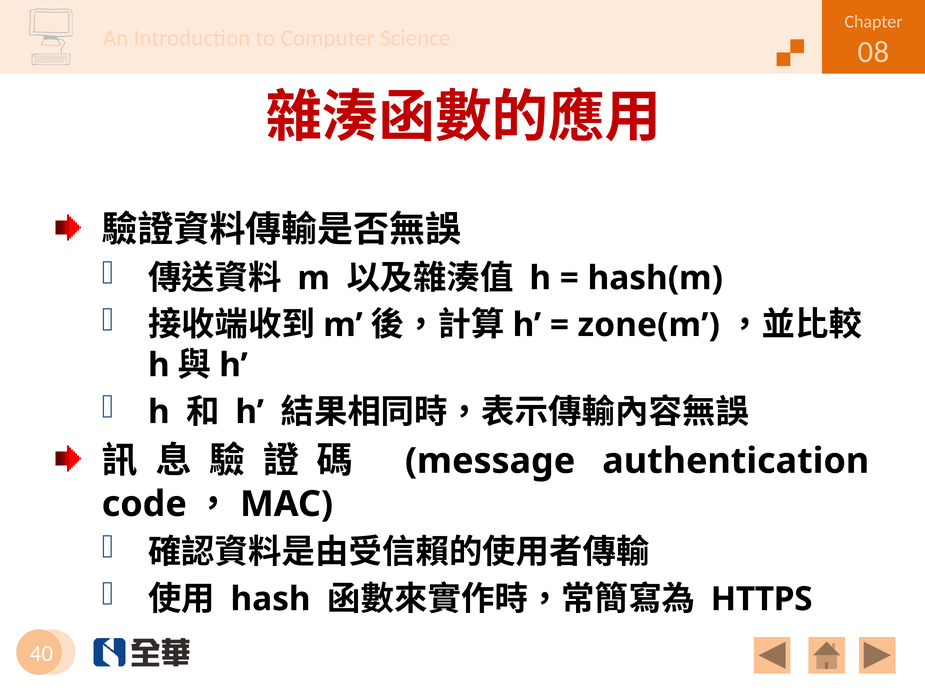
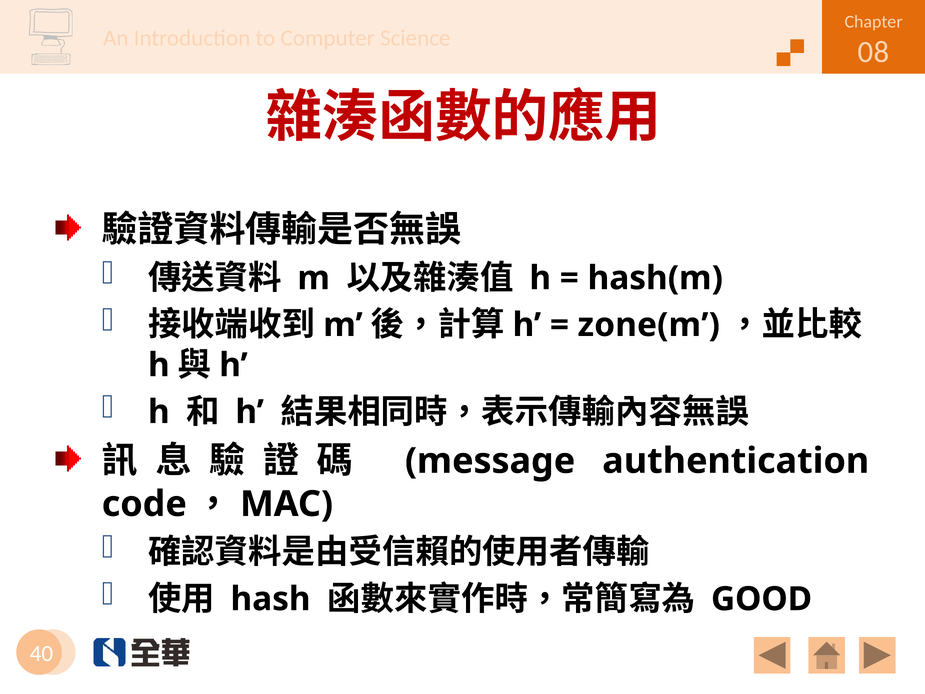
HTTPS: HTTPS -> GOOD
